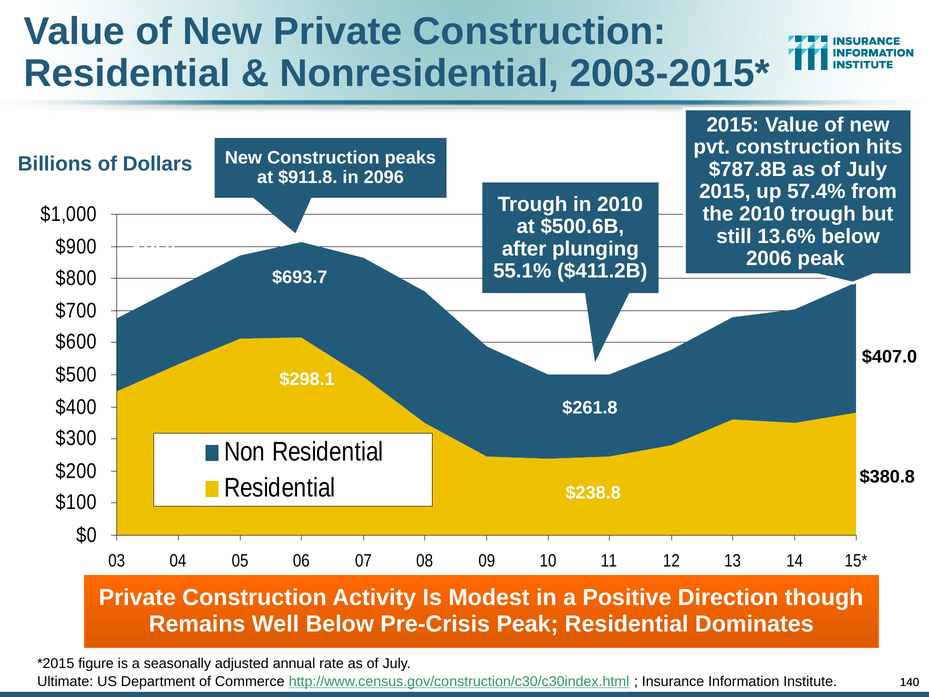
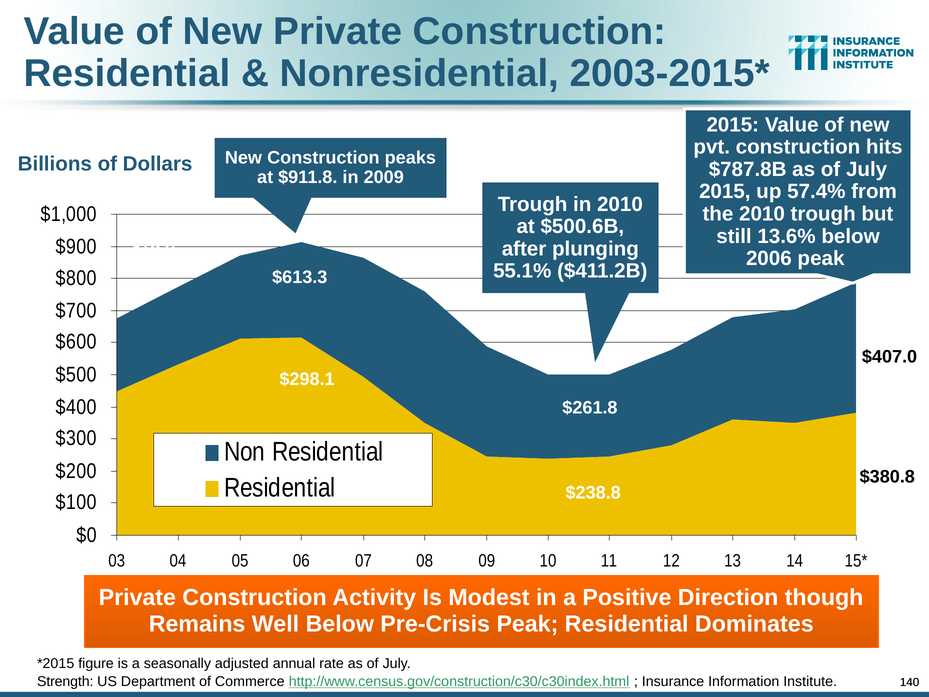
2096: 2096 -> 2009
$693.7: $693.7 -> $613.3
Ultimate: Ultimate -> Strength
